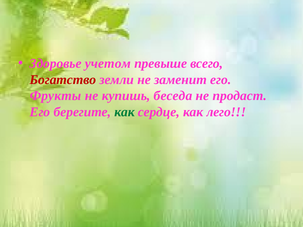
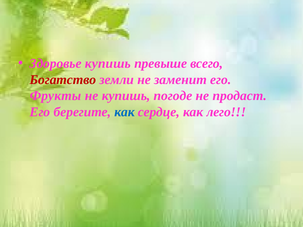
Здоровье учетом: учетом -> купишь
беседа: беседа -> погоде
как at (125, 112) colour: green -> blue
